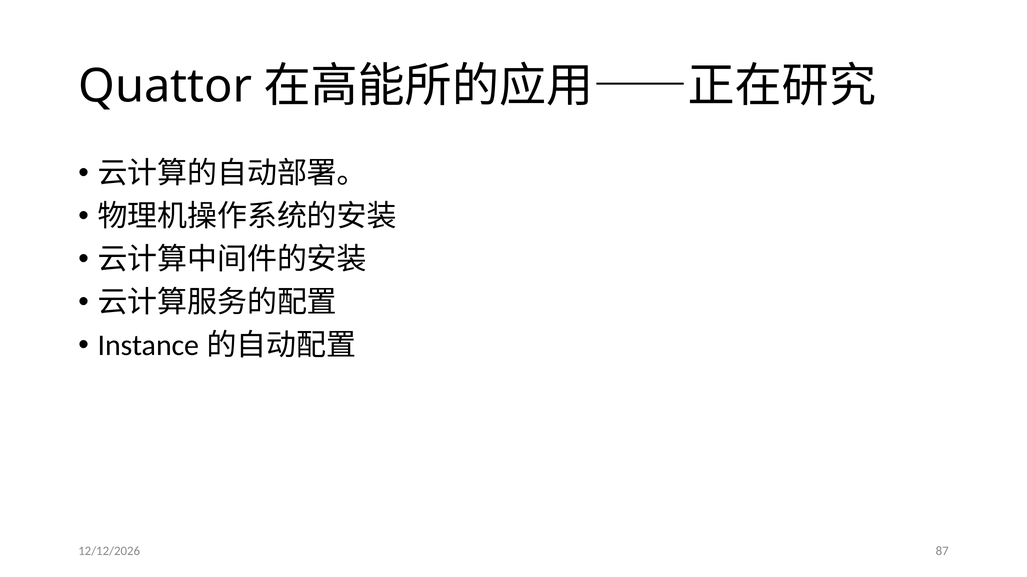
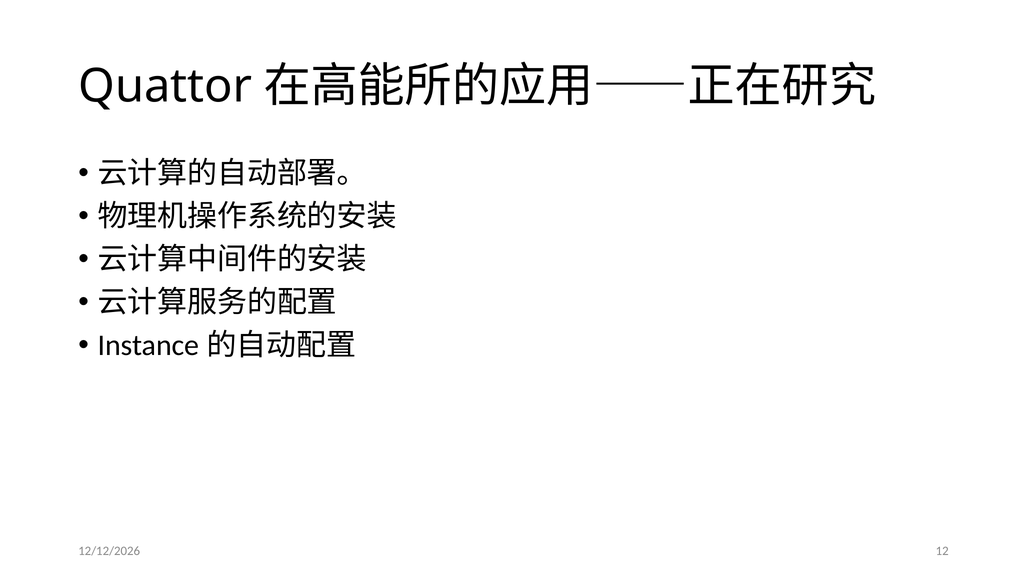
87: 87 -> 12
